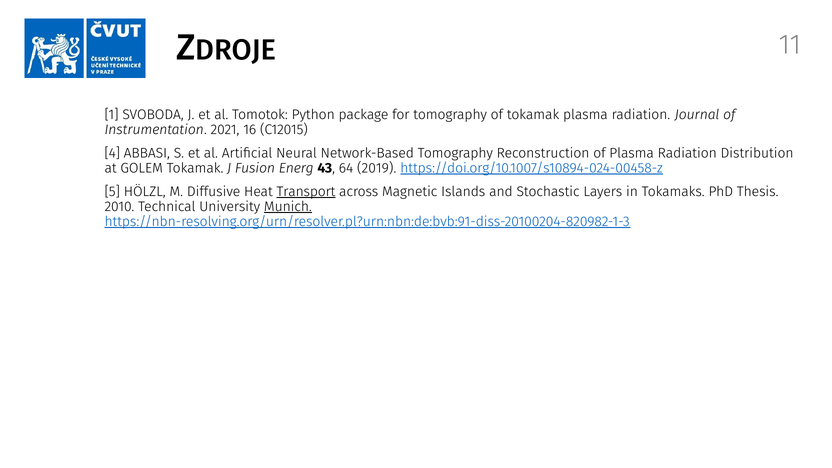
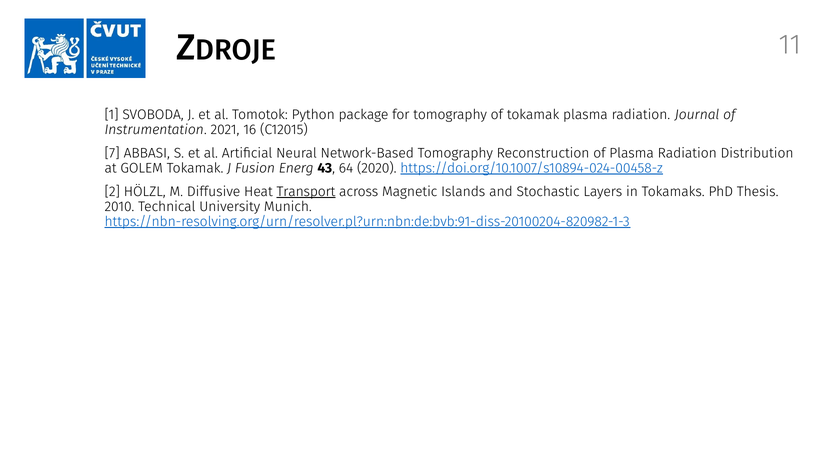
4: 4 -> 7
2019: 2019 -> 2020
5: 5 -> 2
Munich underline: present -> none
